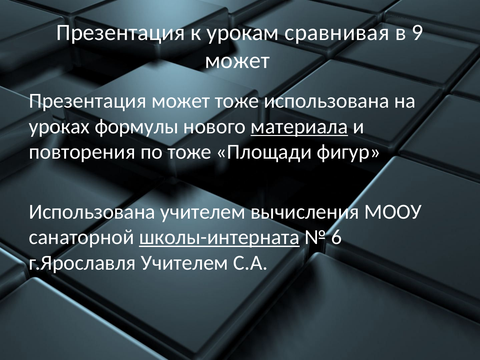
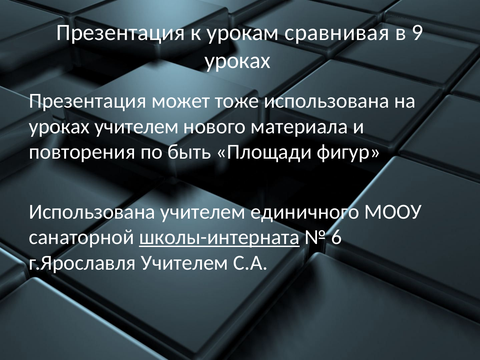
может at (237, 60): может -> уроках
уроках формулы: формулы -> учителем
материала underline: present -> none
по тоже: тоже -> быть
вычисления: вычисления -> единичного
